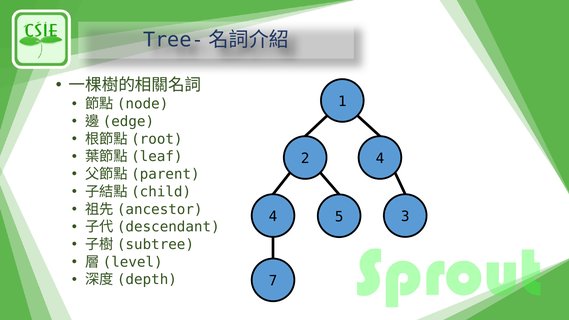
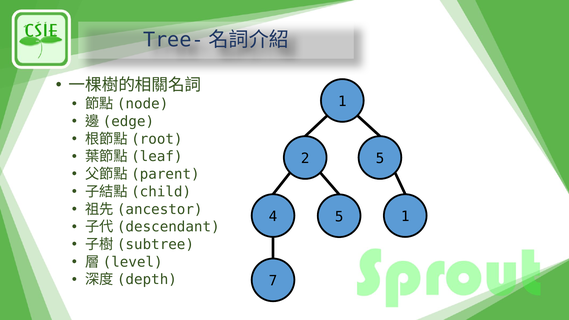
2 4: 4 -> 5
5 3: 3 -> 1
